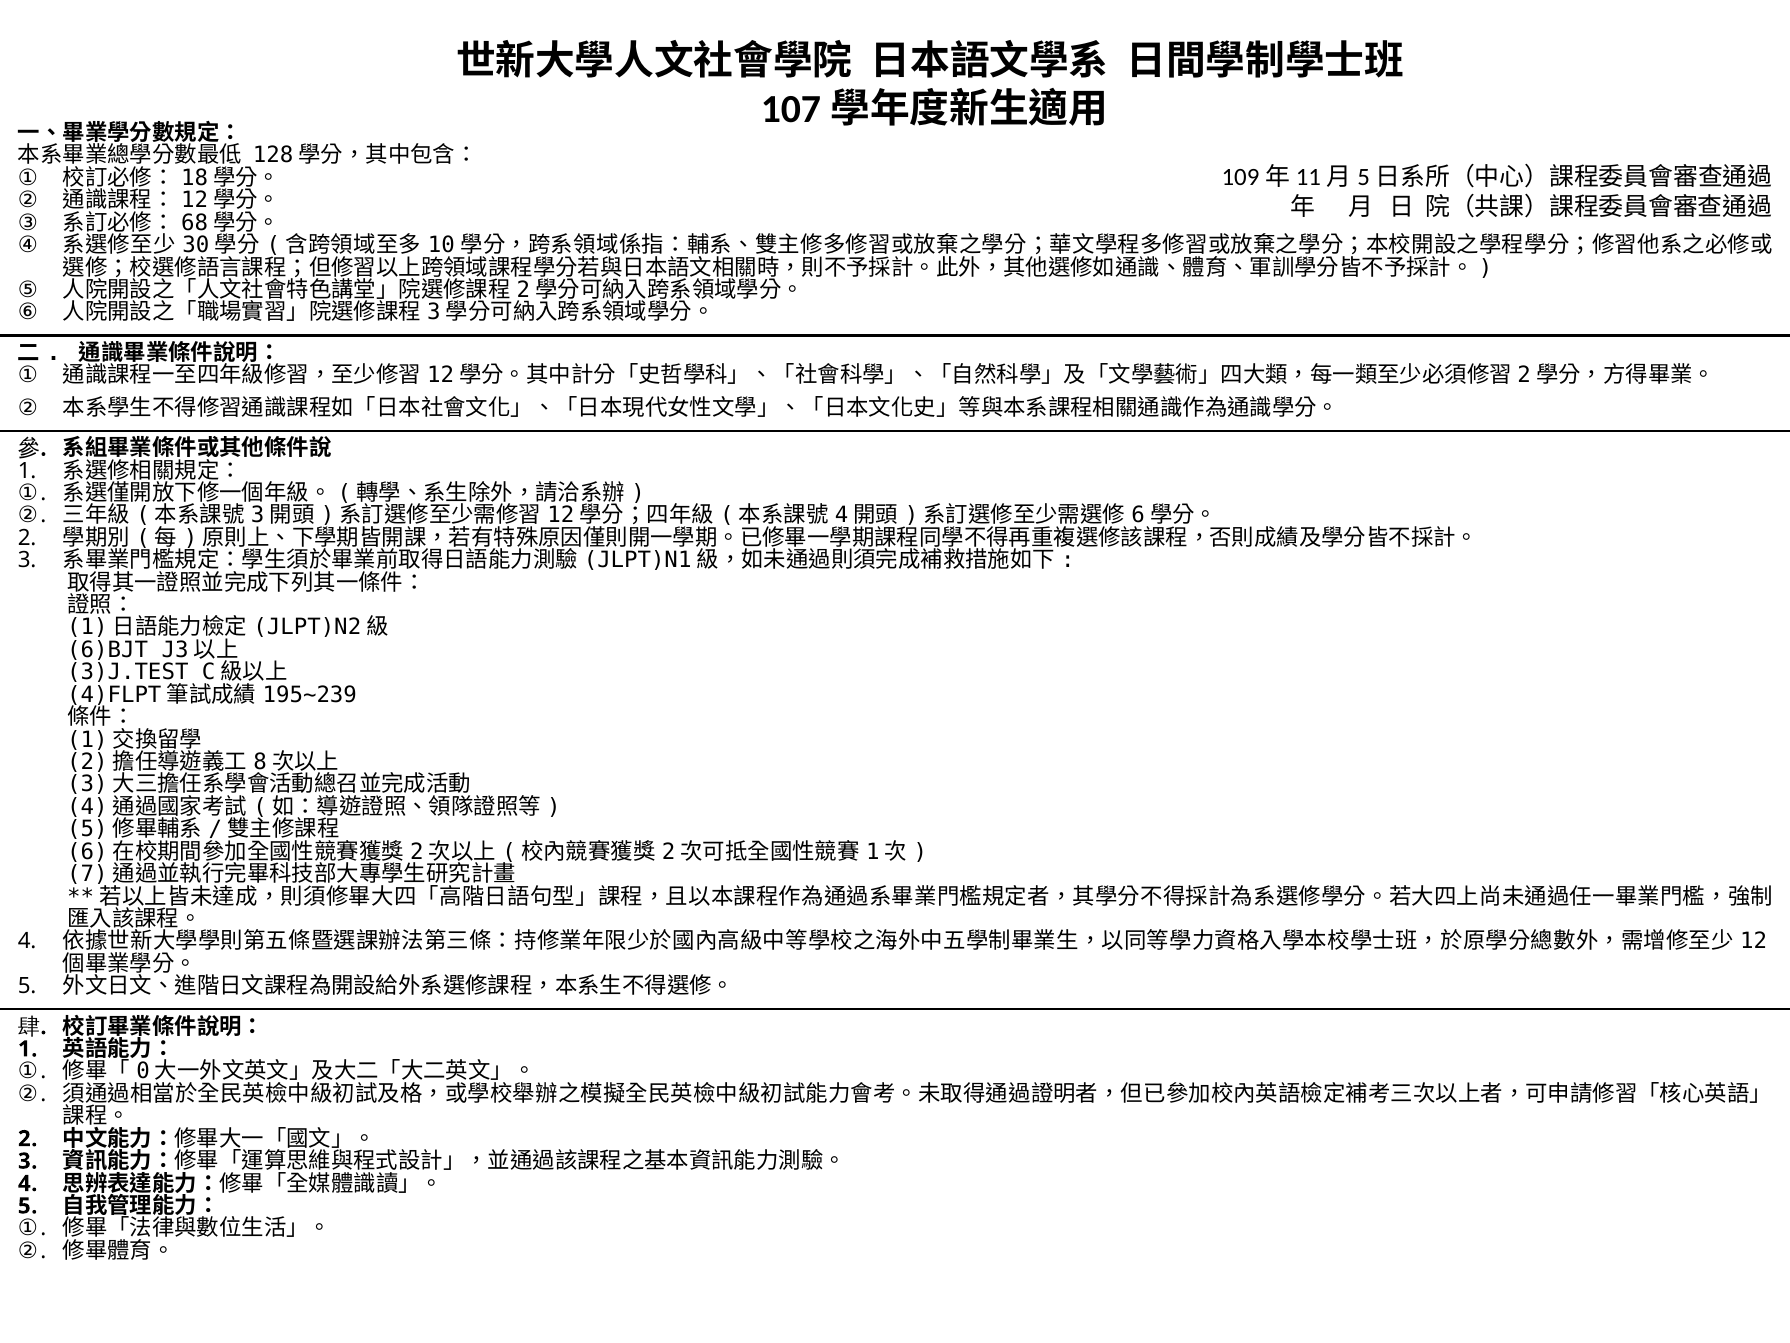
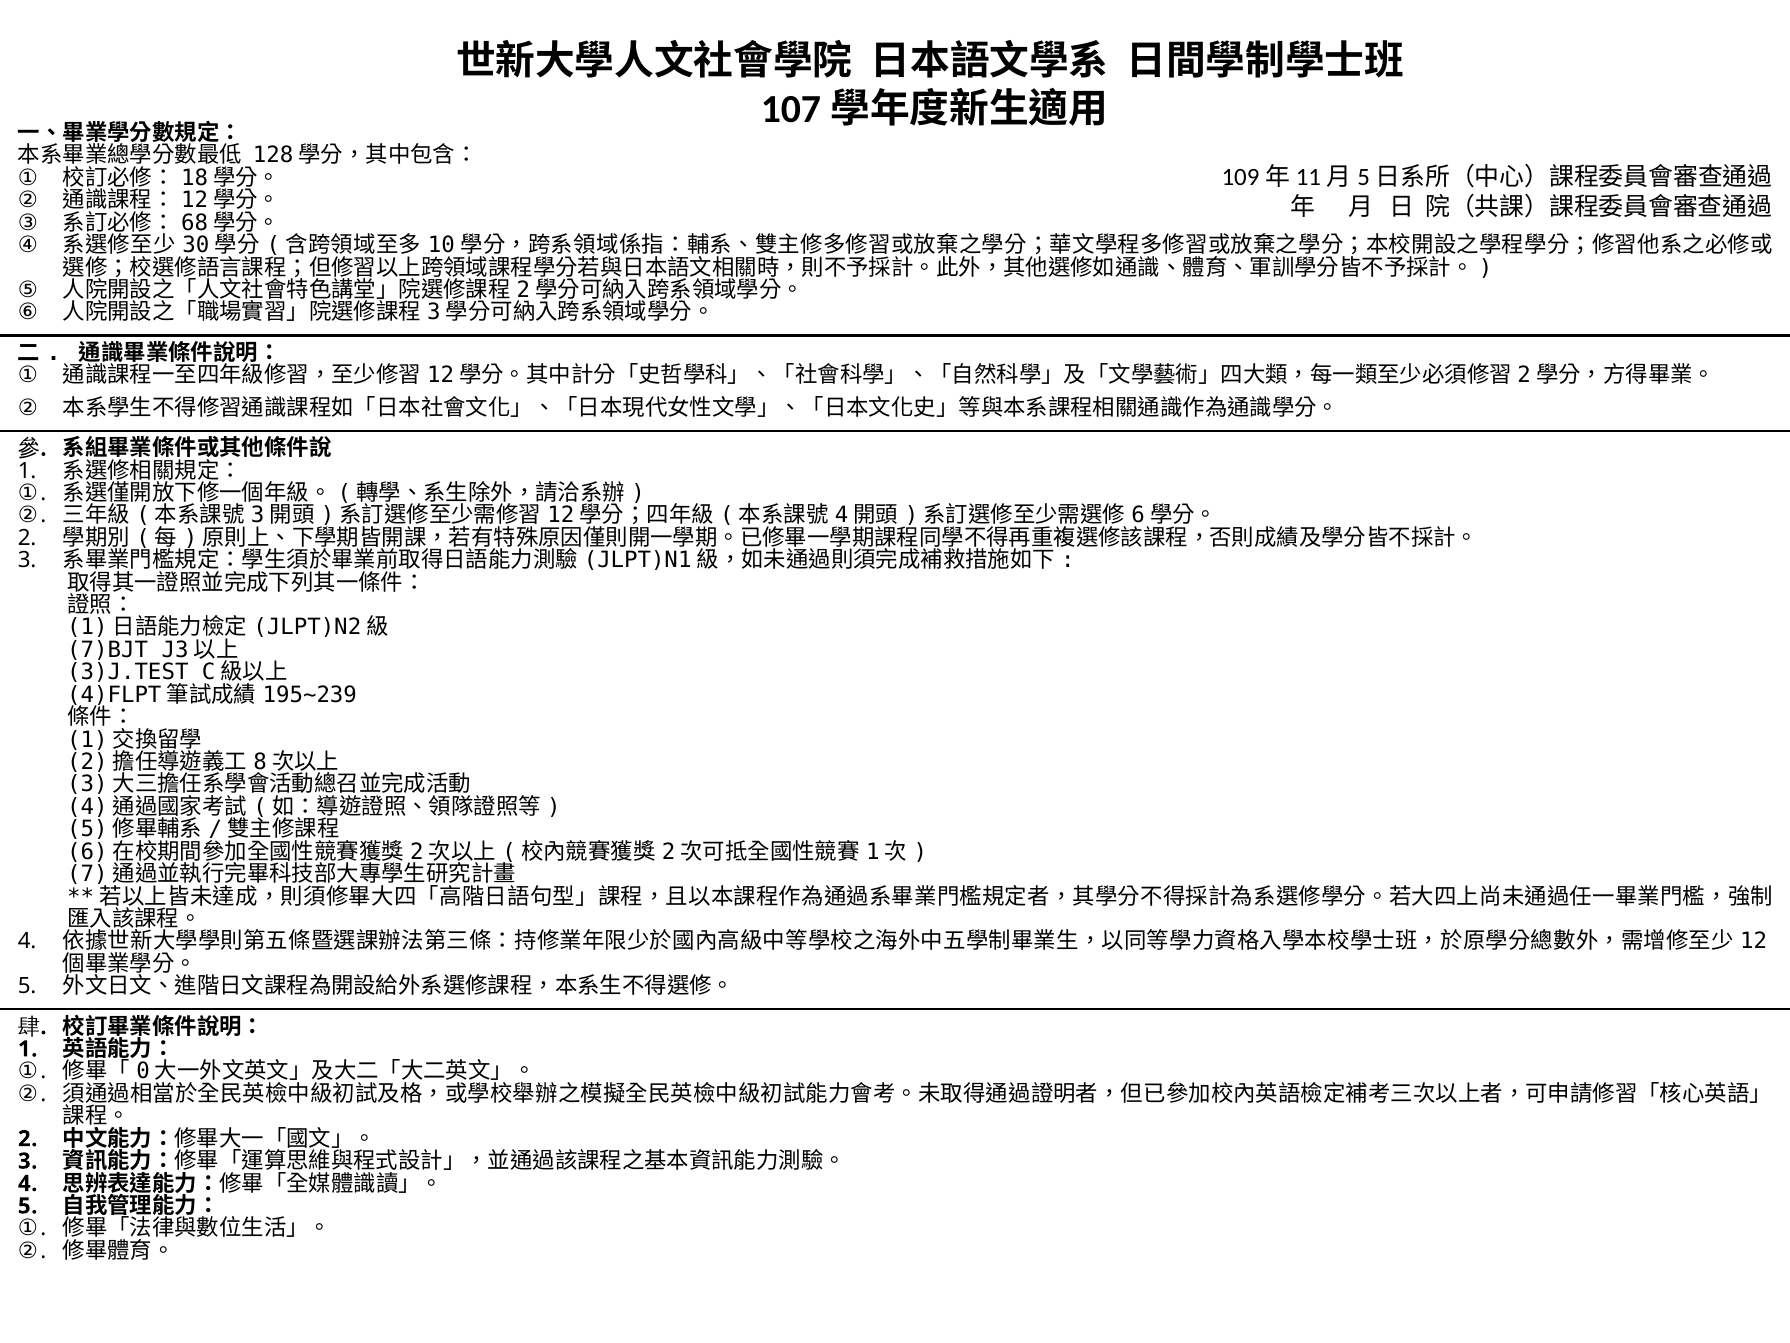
6)BJT: 6)BJT -> 7)BJT
